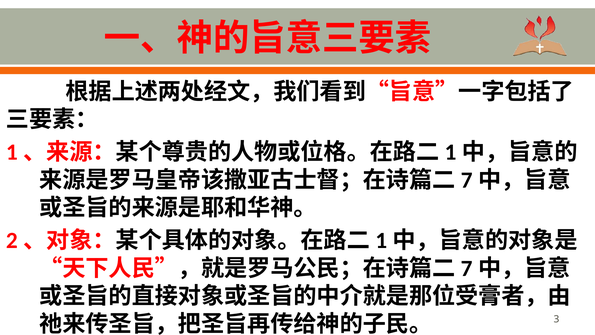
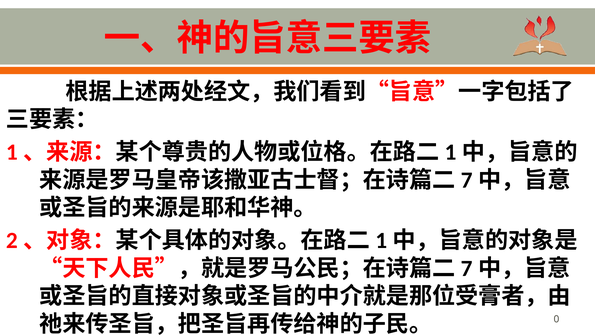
3: 3 -> 0
